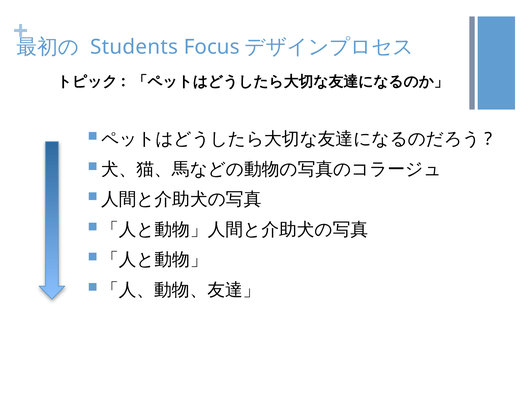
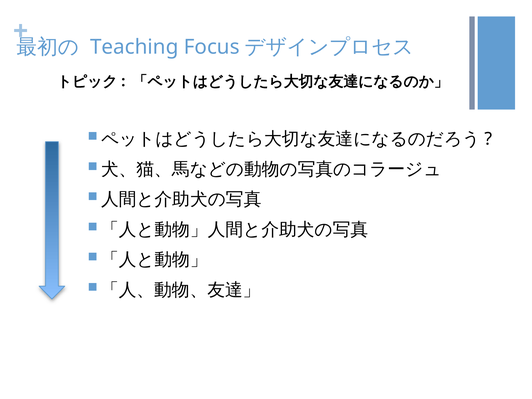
Students: Students -> Teaching
